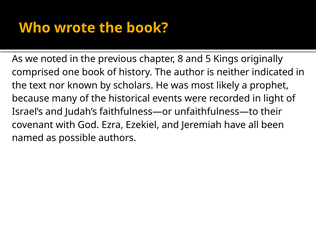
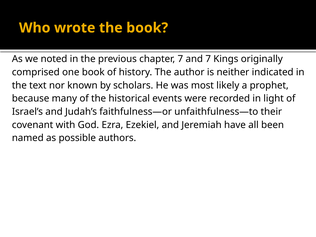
chapter 8: 8 -> 7
and 5: 5 -> 7
